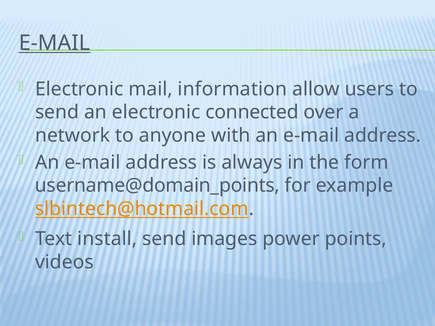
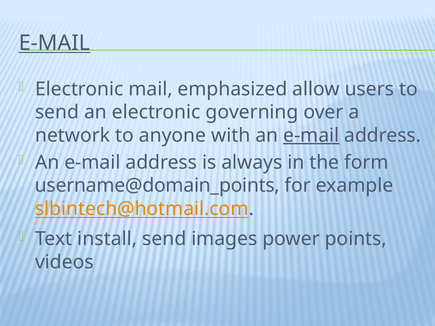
information: information -> emphasized
connected: connected -> governing
e-mail at (311, 135) underline: none -> present
